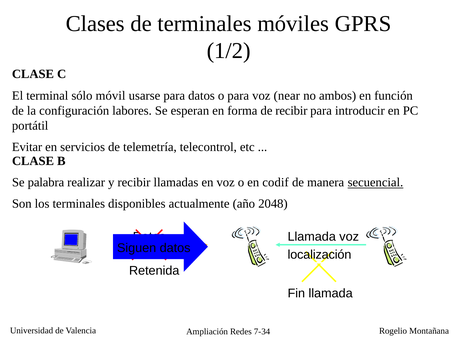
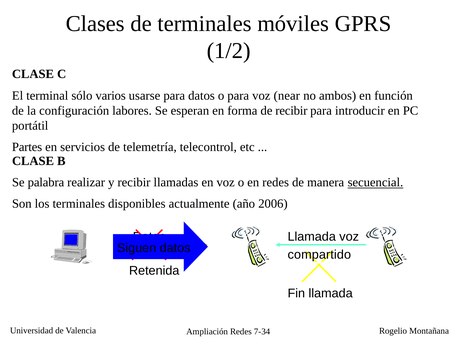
móvil: móvil -> varios
Evitar: Evitar -> Partes
en codif: codif -> redes
2048: 2048 -> 2006
localización: localización -> compartido
